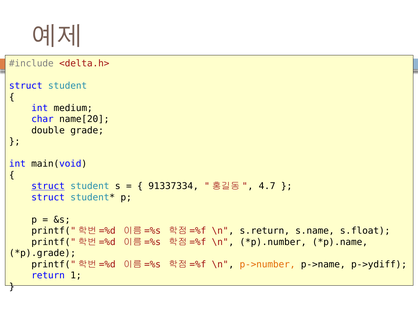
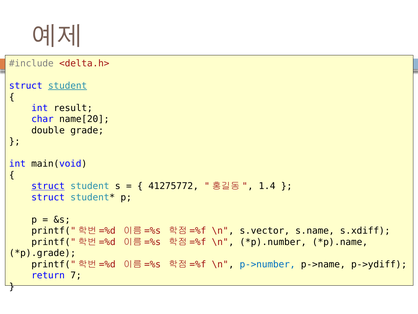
student at (68, 86) underline: none -> present
medium: medium -> result
91337334: 91337334 -> 41275772
4.7: 4.7 -> 1.4
s.return: s.return -> s.vector
s.float: s.float -> s.xdiff
p->number colour: orange -> blue
1: 1 -> 7
